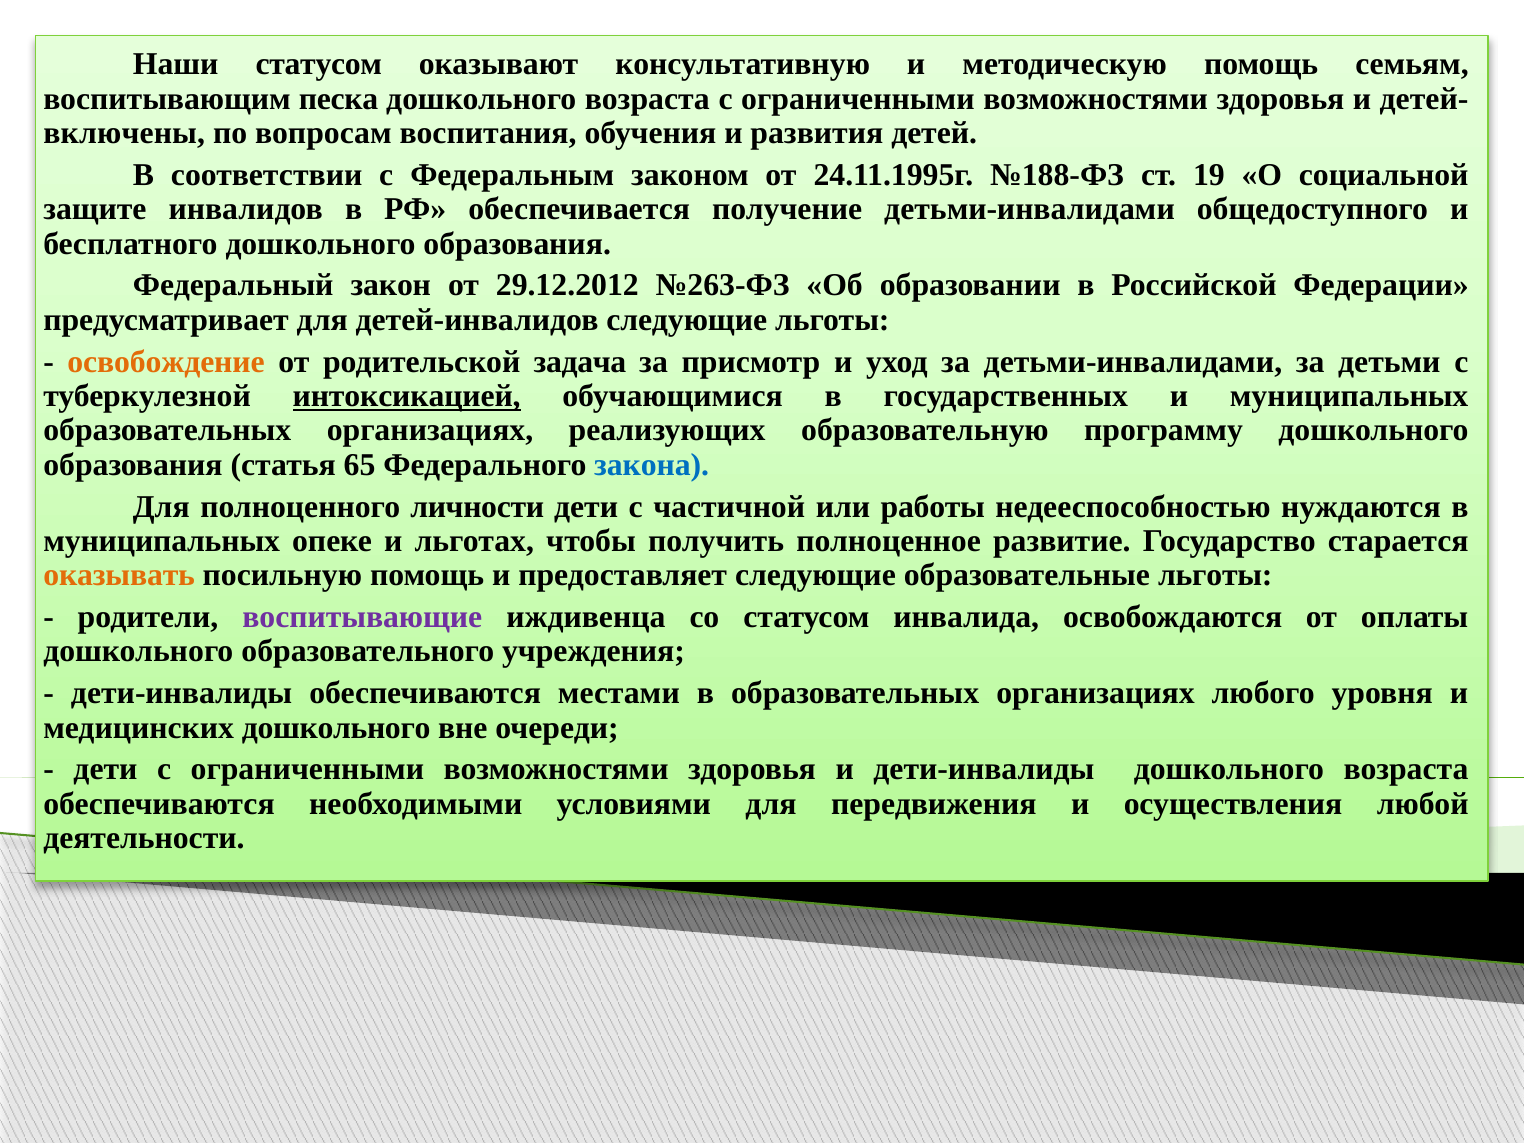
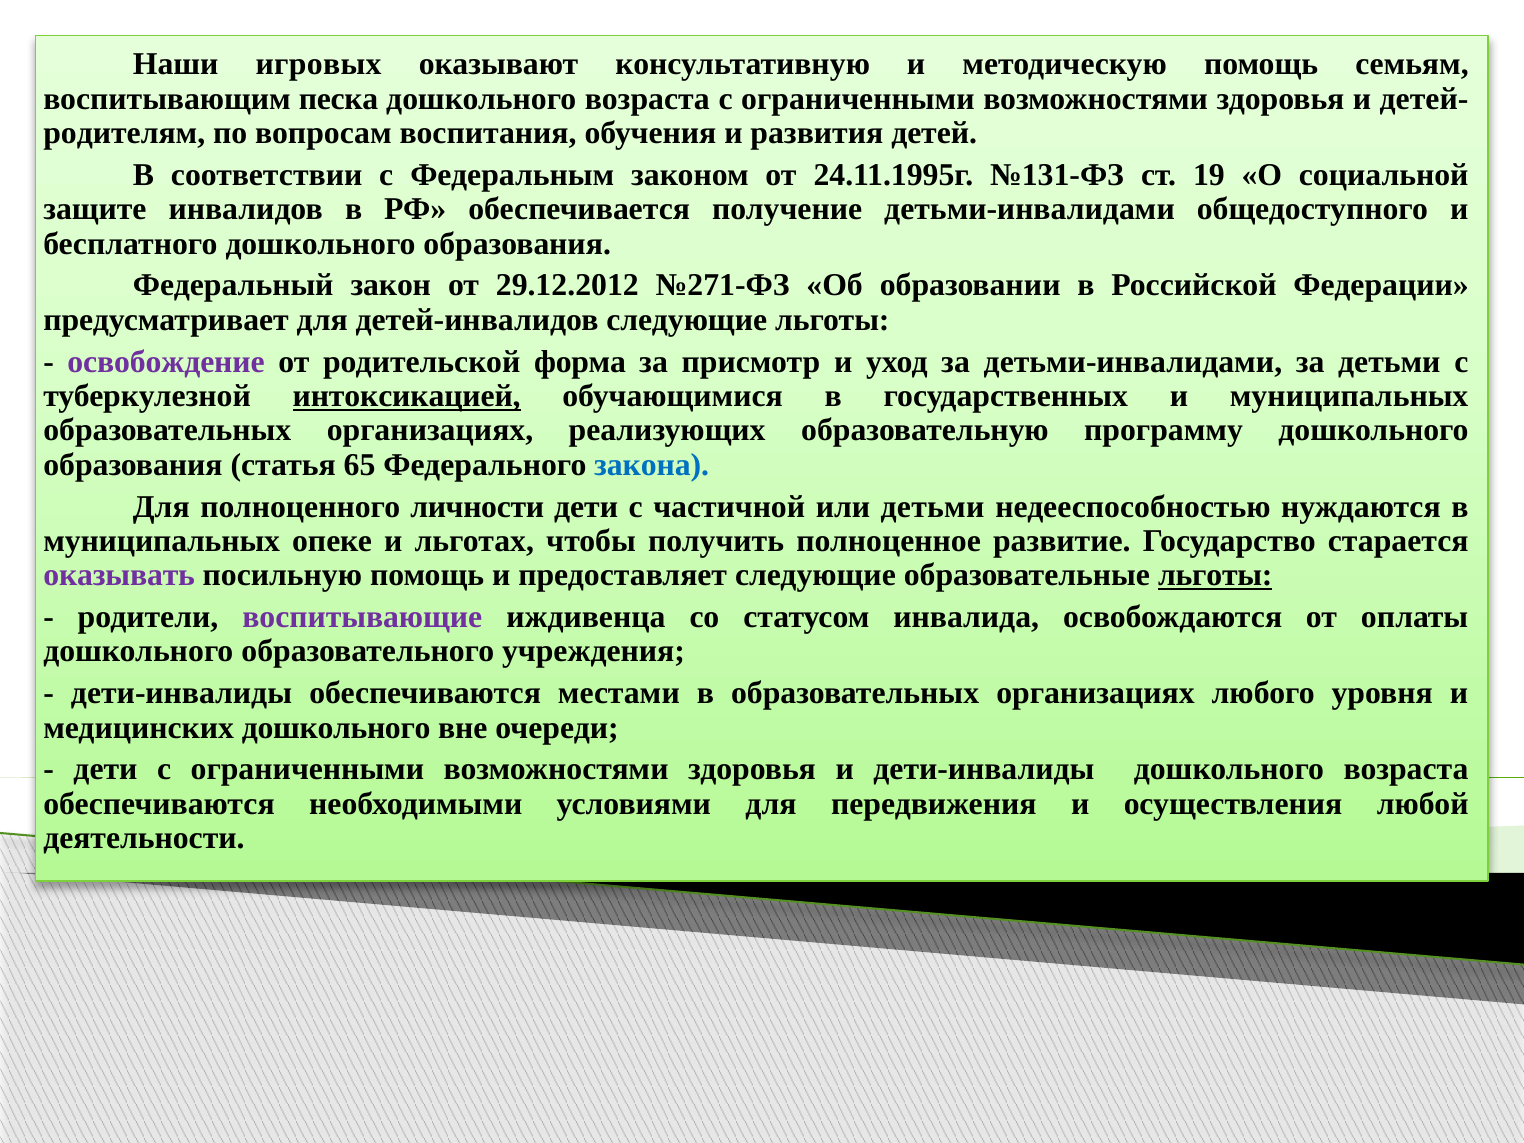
Наши статусом: статусом -> игровых
включены: включены -> родителям
№188-ФЗ: №188-ФЗ -> №131-ФЗ
№263-ФЗ: №263-ФЗ -> №271-ФЗ
освобождение colour: orange -> purple
задача: задача -> форма
или работы: работы -> детьми
оказывать colour: orange -> purple
льготы at (1215, 575) underline: none -> present
